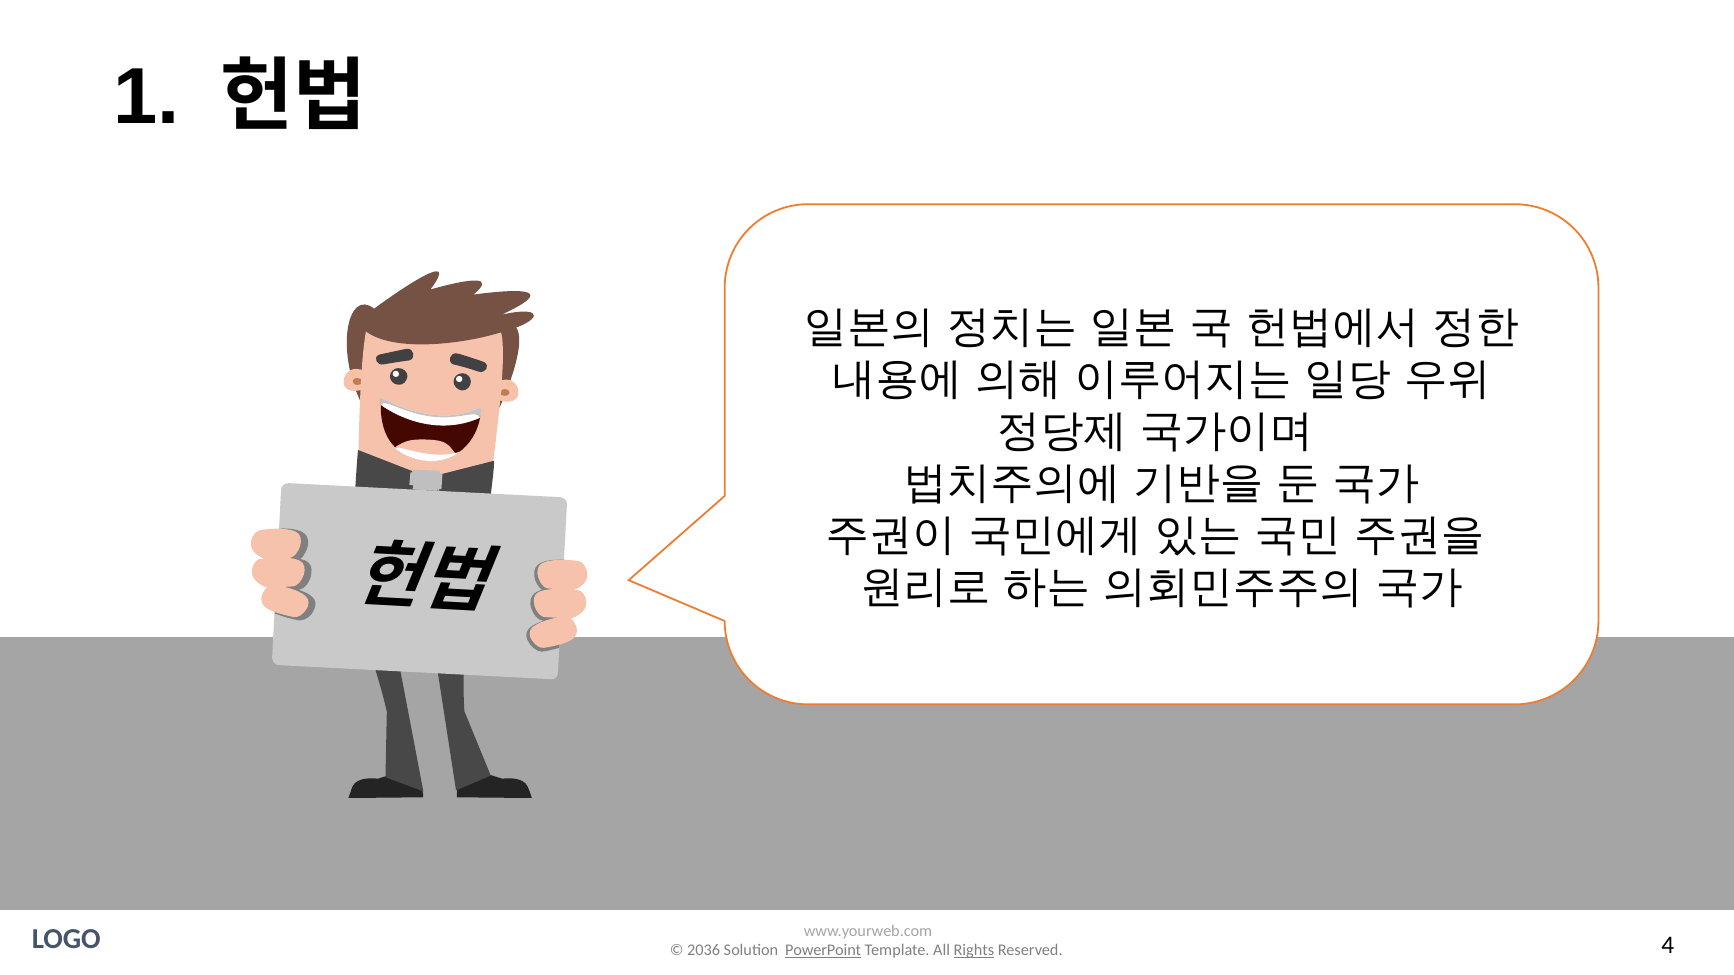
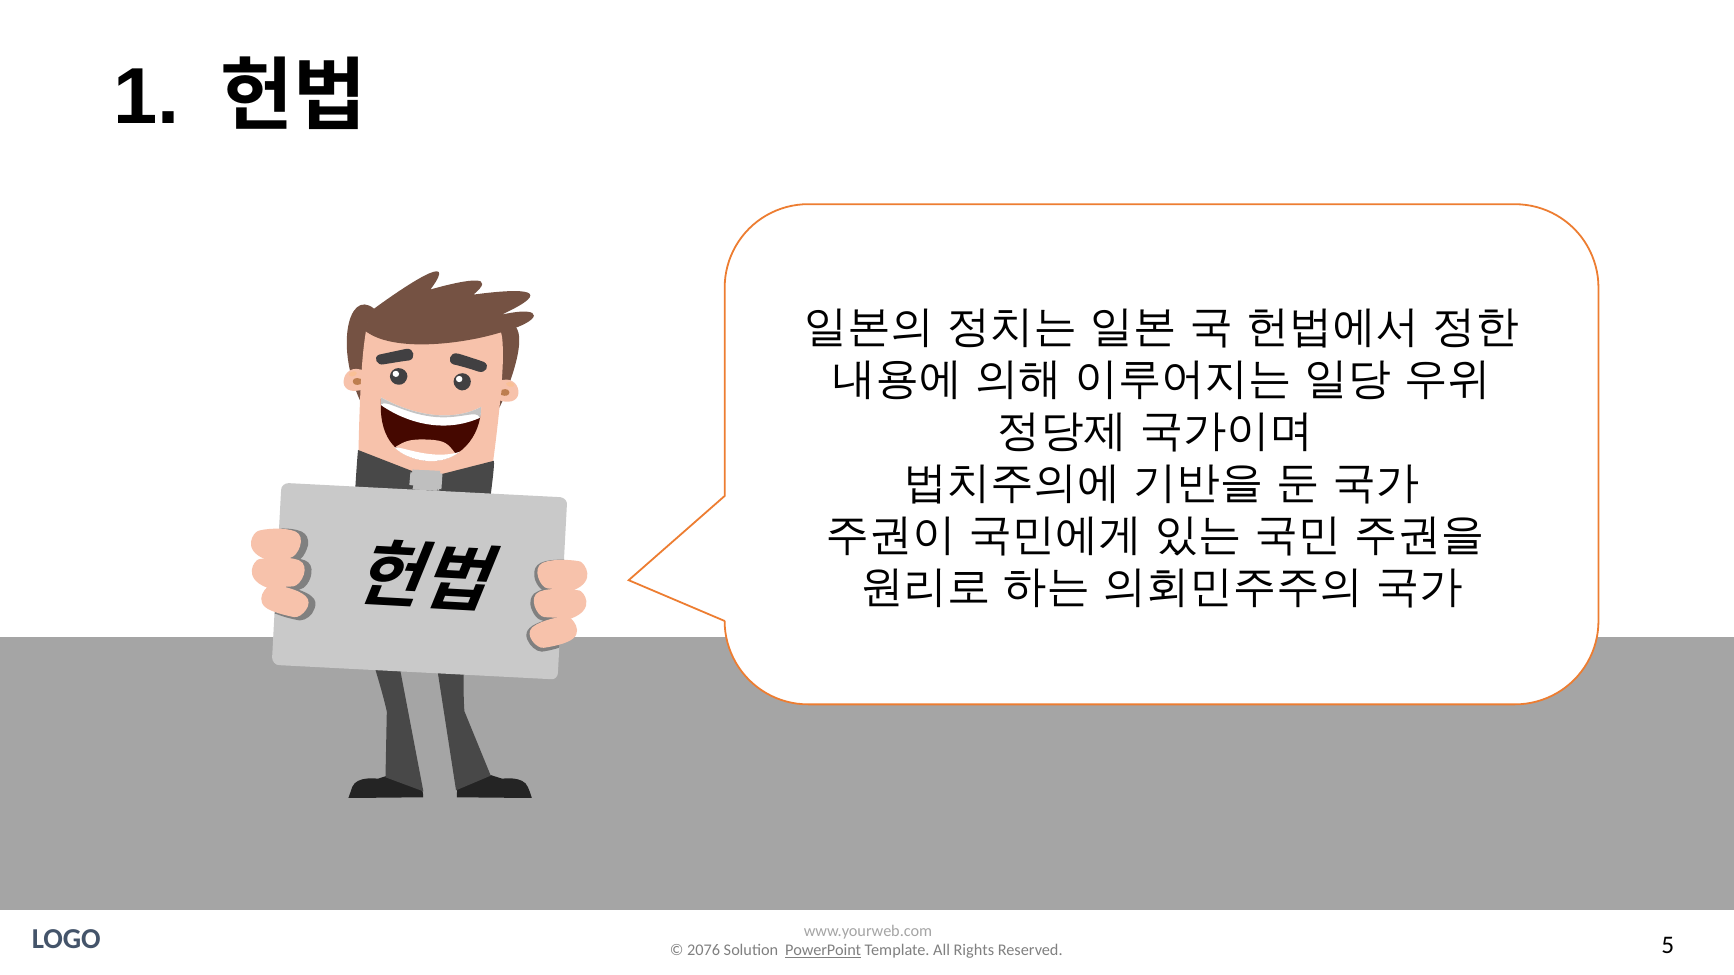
4: 4 -> 5
2036: 2036 -> 2076
Rights underline: present -> none
